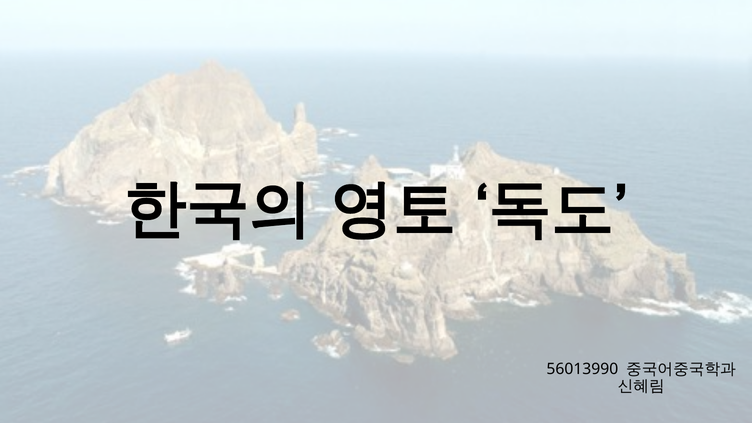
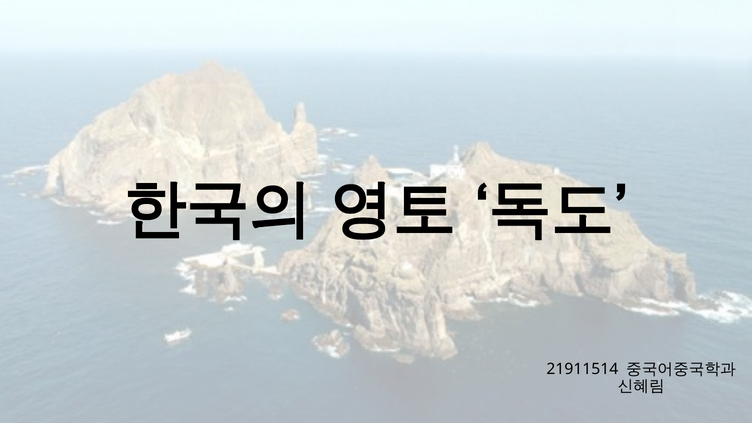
56013990: 56013990 -> 21911514
